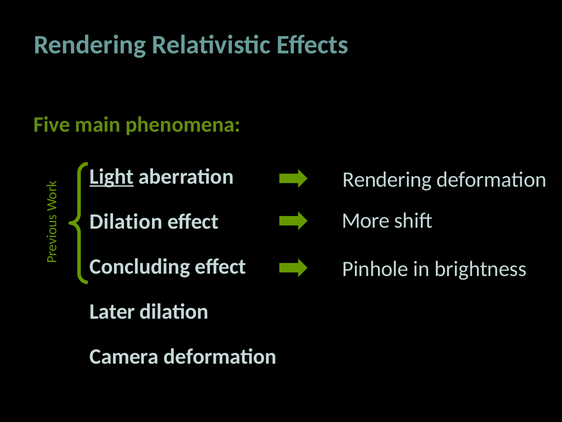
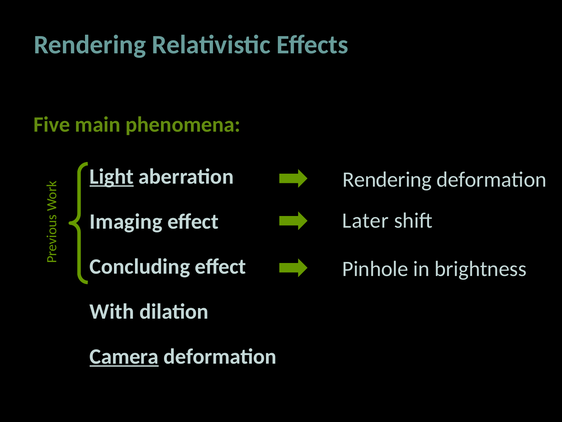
More: More -> Later
Dilation at (126, 221): Dilation -> Imaging
Later: Later -> With
Camera underline: none -> present
